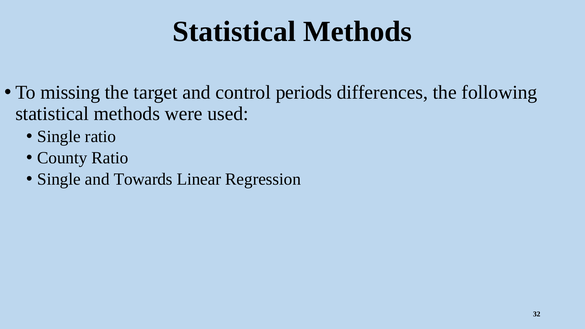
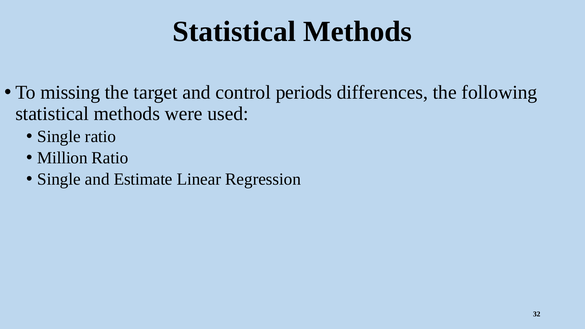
County: County -> Million
Towards: Towards -> Estimate
